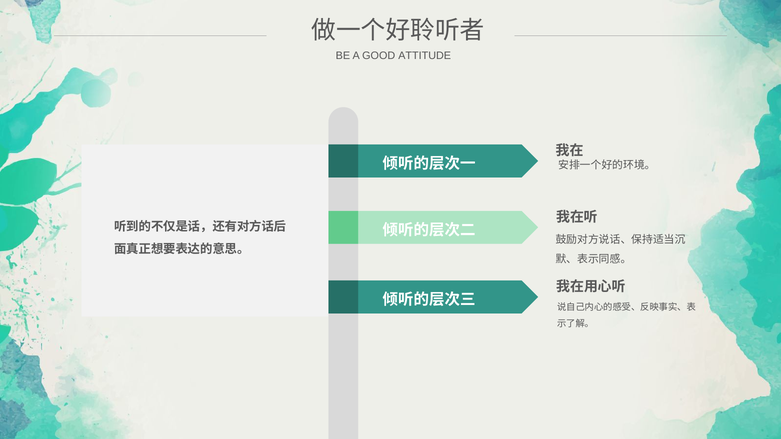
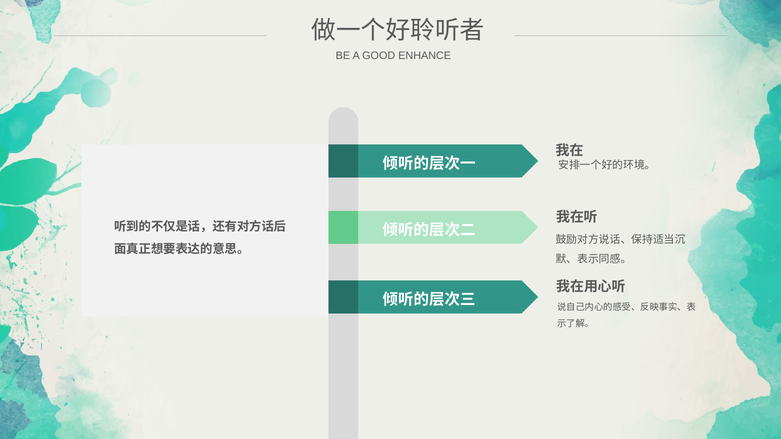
ATTITUDE: ATTITUDE -> ENHANCE
